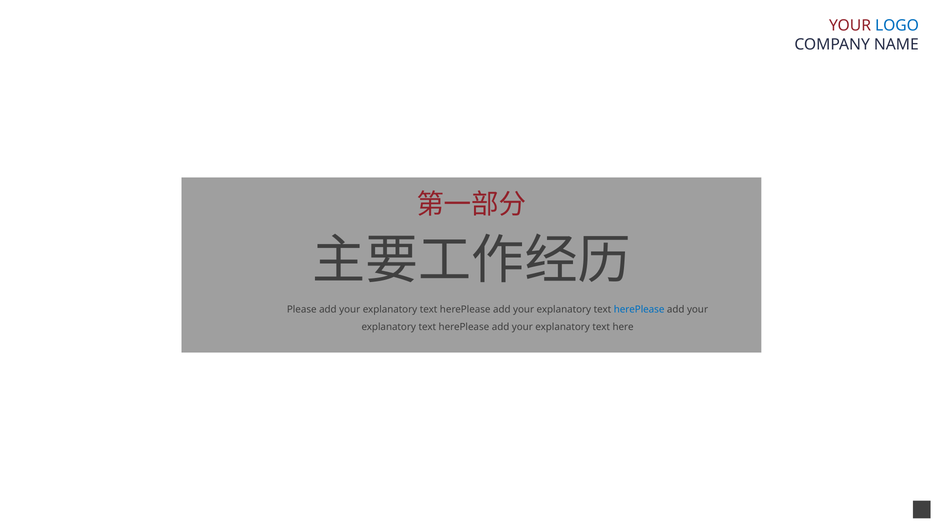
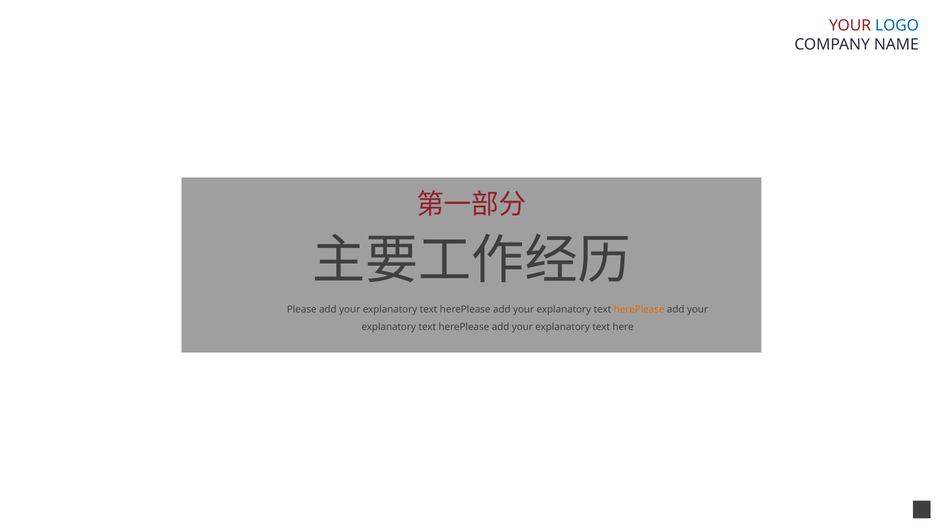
herePlease at (639, 310) colour: blue -> orange
